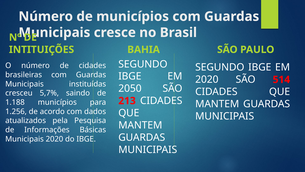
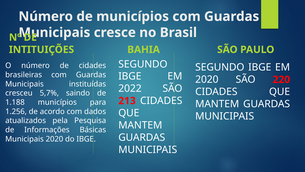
514: 514 -> 220
2050: 2050 -> 2022
